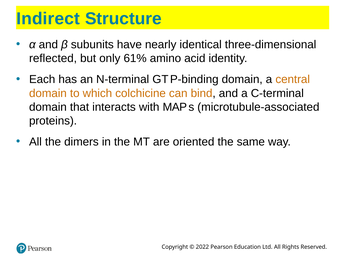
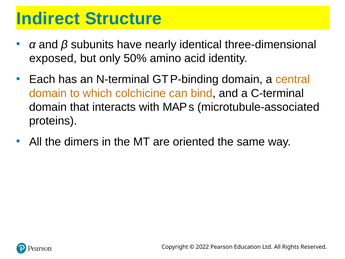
reflected: reflected -> exposed
61%: 61% -> 50%
